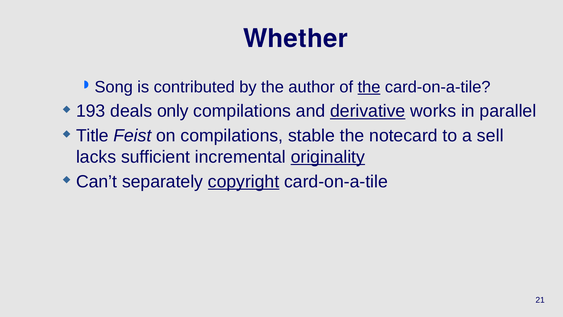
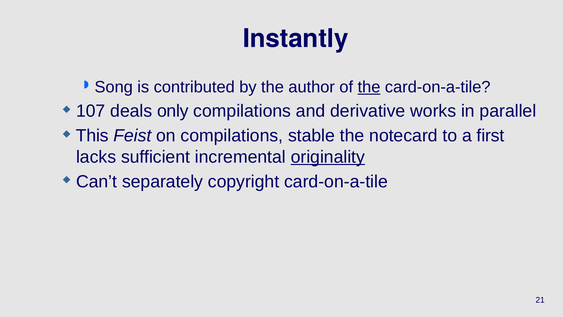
Whether: Whether -> Instantly
193: 193 -> 107
derivative underline: present -> none
Title: Title -> This
sell: sell -> first
copyright underline: present -> none
